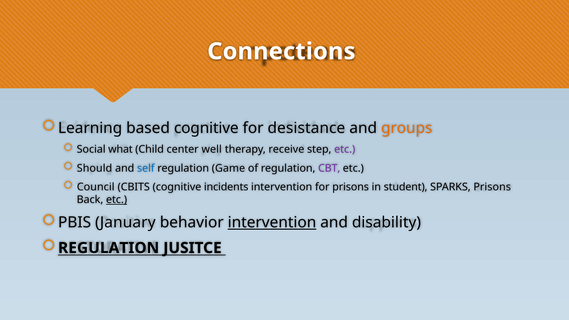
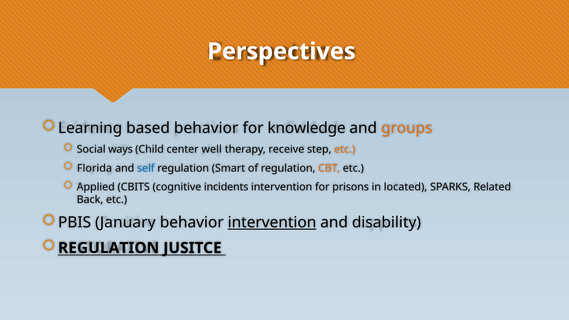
Connections: Connections -> Perspectives
based cognitive: cognitive -> behavior
desistance: desistance -> knowledge
what: what -> ways
etc at (345, 149) colour: purple -> orange
Should: Should -> Florida
Game: Game -> Smart
CBT colour: purple -> orange
Council: Council -> Applied
student: student -> located
SPARKS Prisons: Prisons -> Related
etc at (117, 200) underline: present -> none
